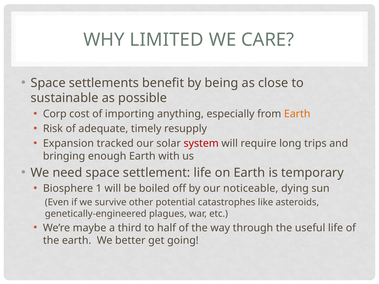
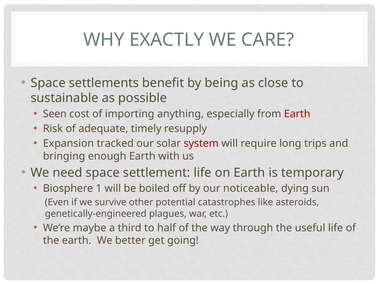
LIMITED: LIMITED -> EXACTLY
Corp: Corp -> Seen
Earth at (297, 114) colour: orange -> red
